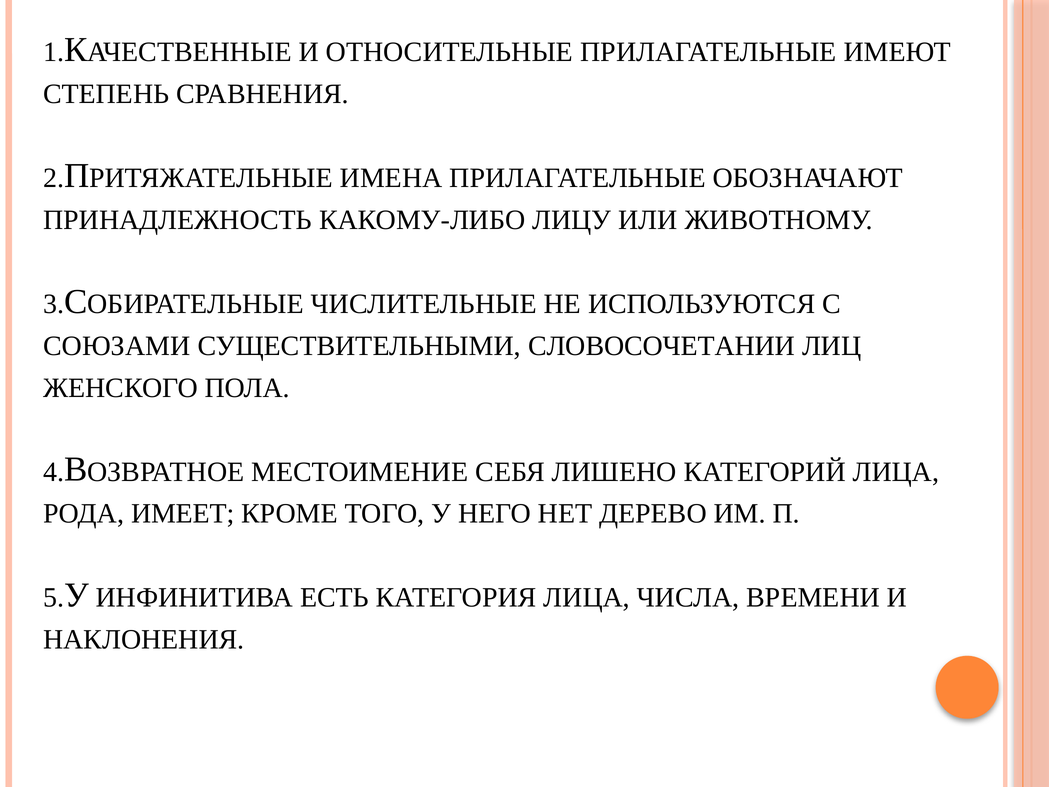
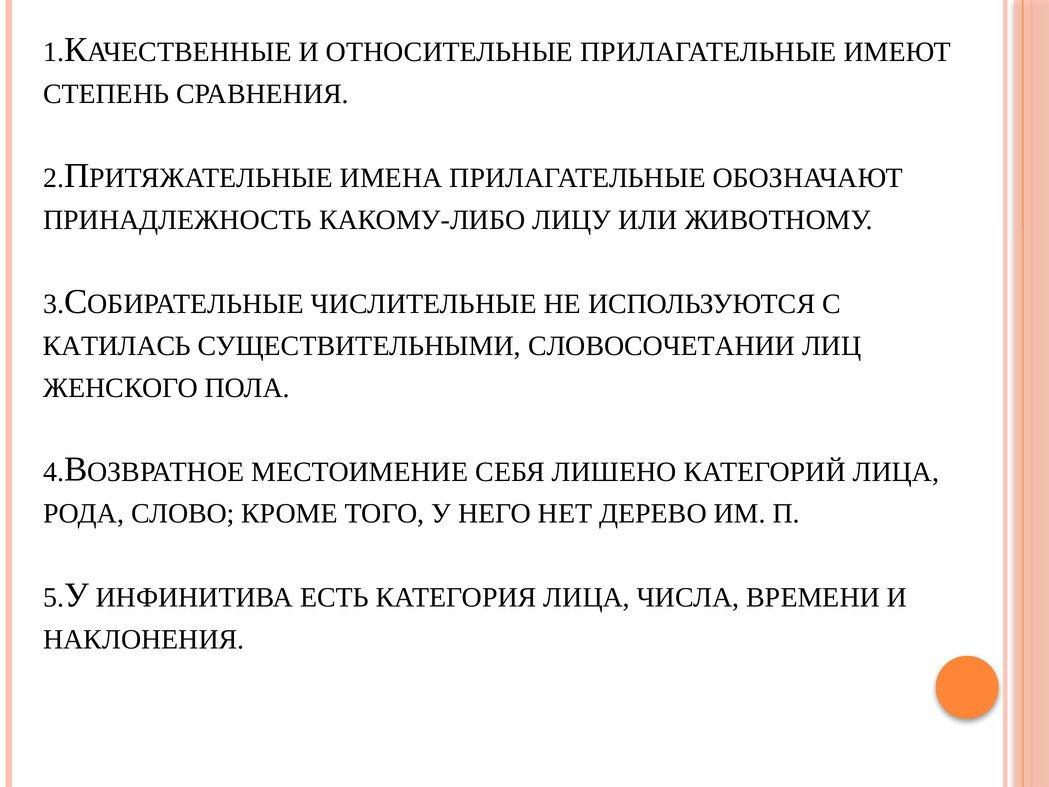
СОЮЗАМИ: СОЮЗАМИ -> КАТИЛАСЬ
ИМЕЕТ: ИМЕЕТ -> СЛОВО
